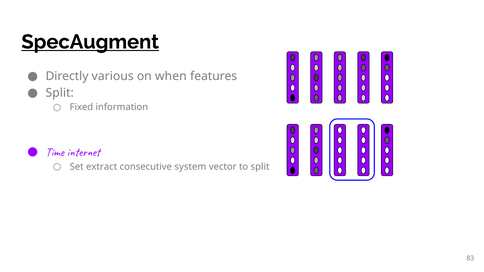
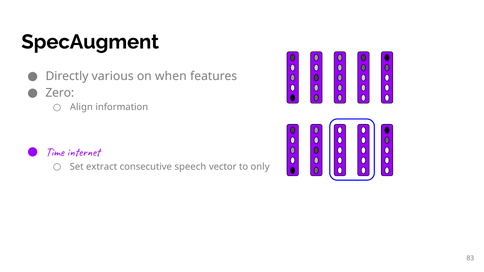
SpecAugment underline: present -> none
Split at (60, 93): Split -> Zero
Fixed: Fixed -> Align
system: system -> speech
to split: split -> only
